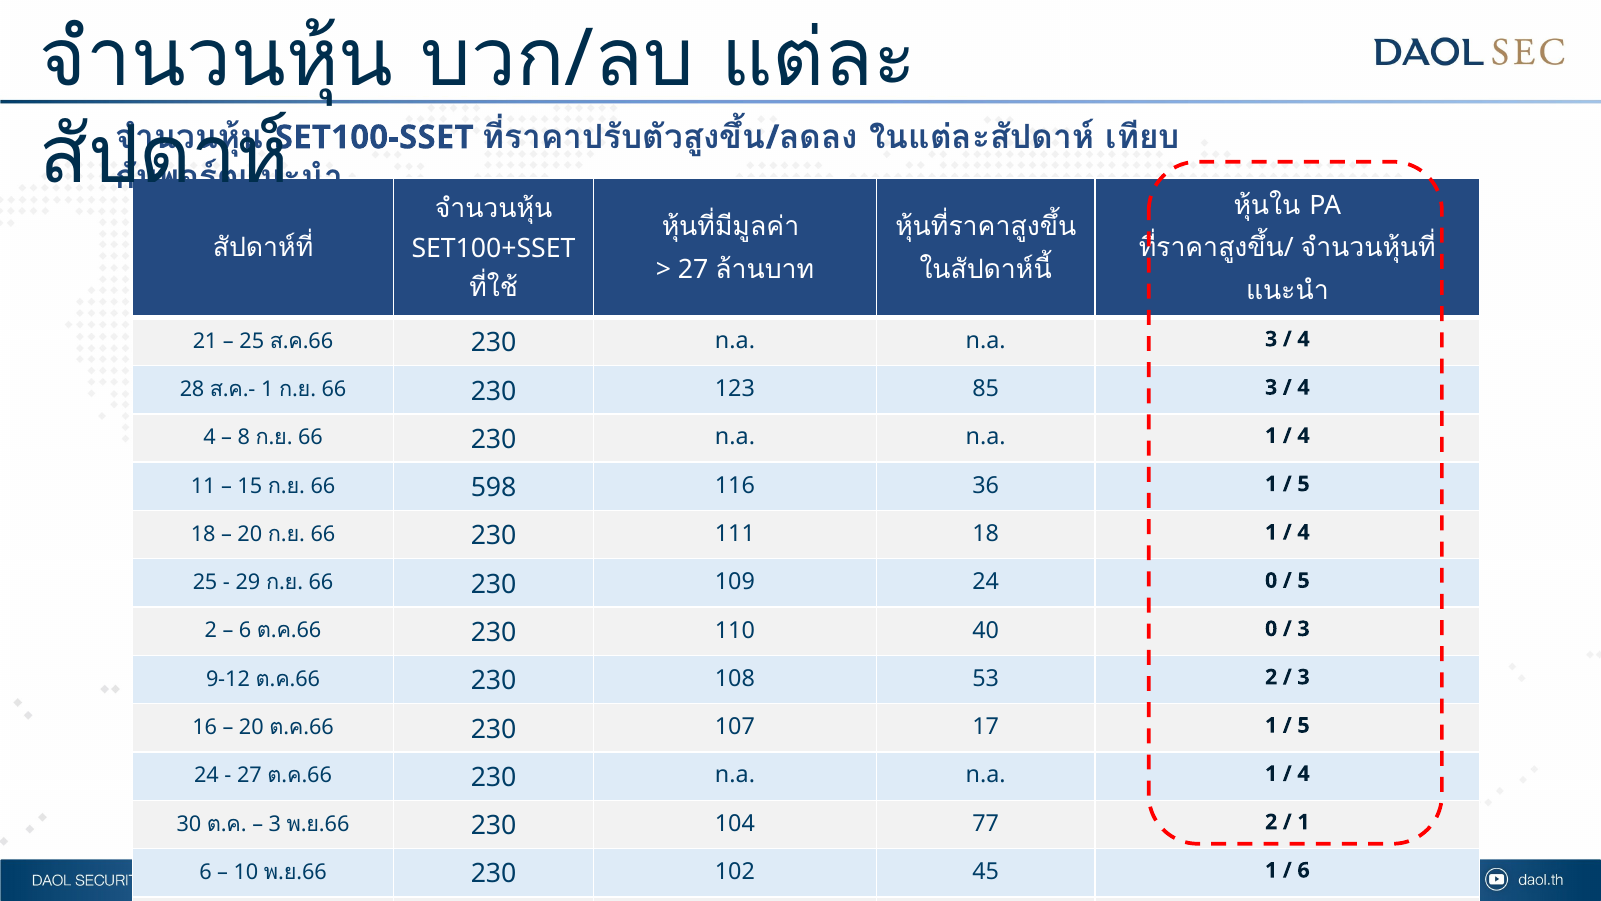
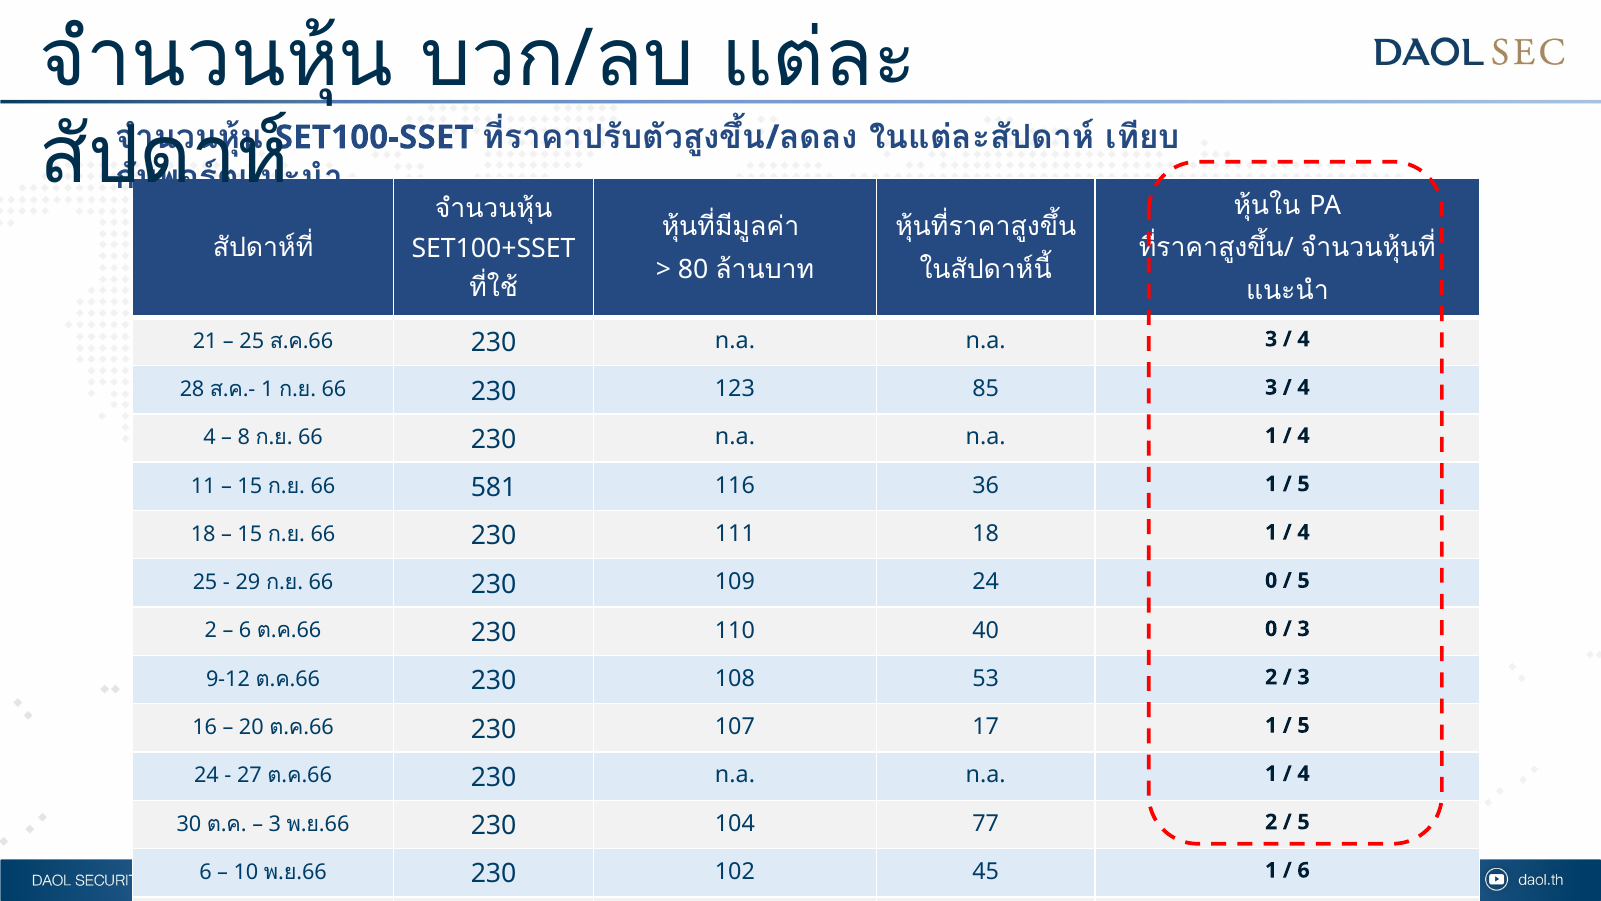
27 at (693, 269): 27 -> 80
598: 598 -> 581
20 at (250, 534): 20 -> 15
1 at (1304, 822): 1 -> 5
